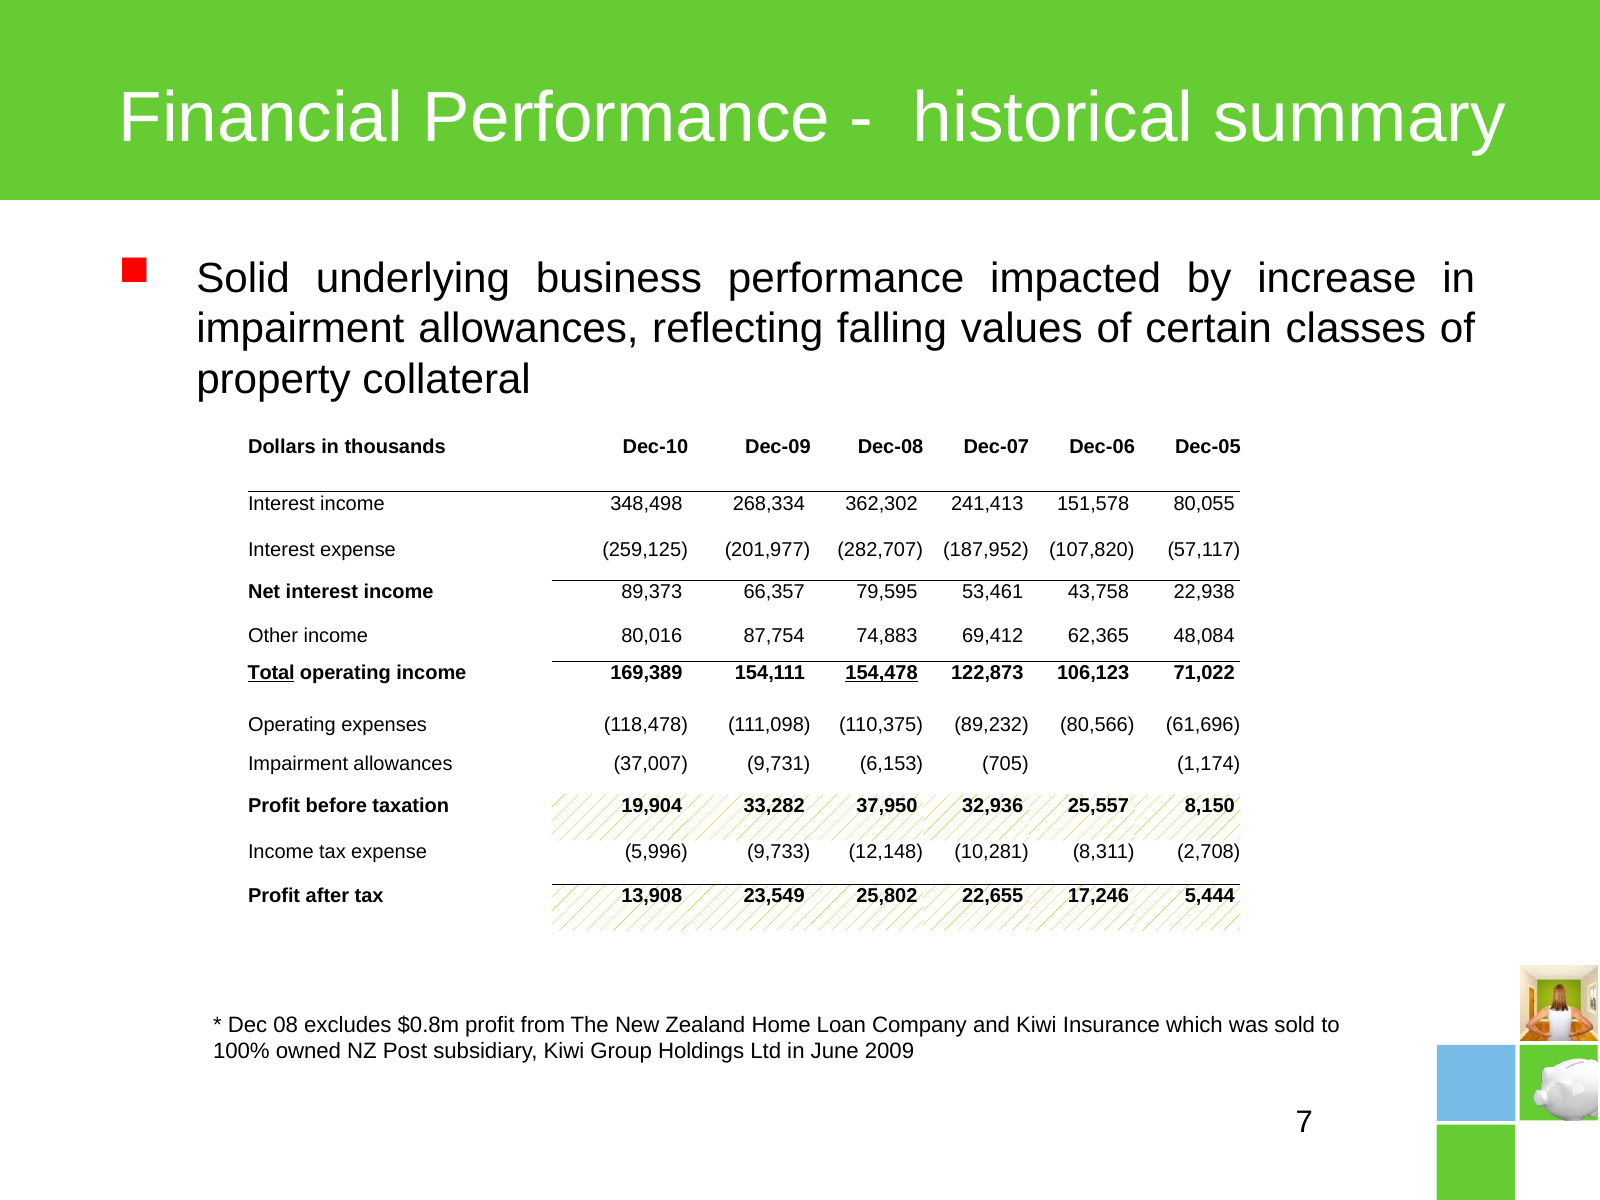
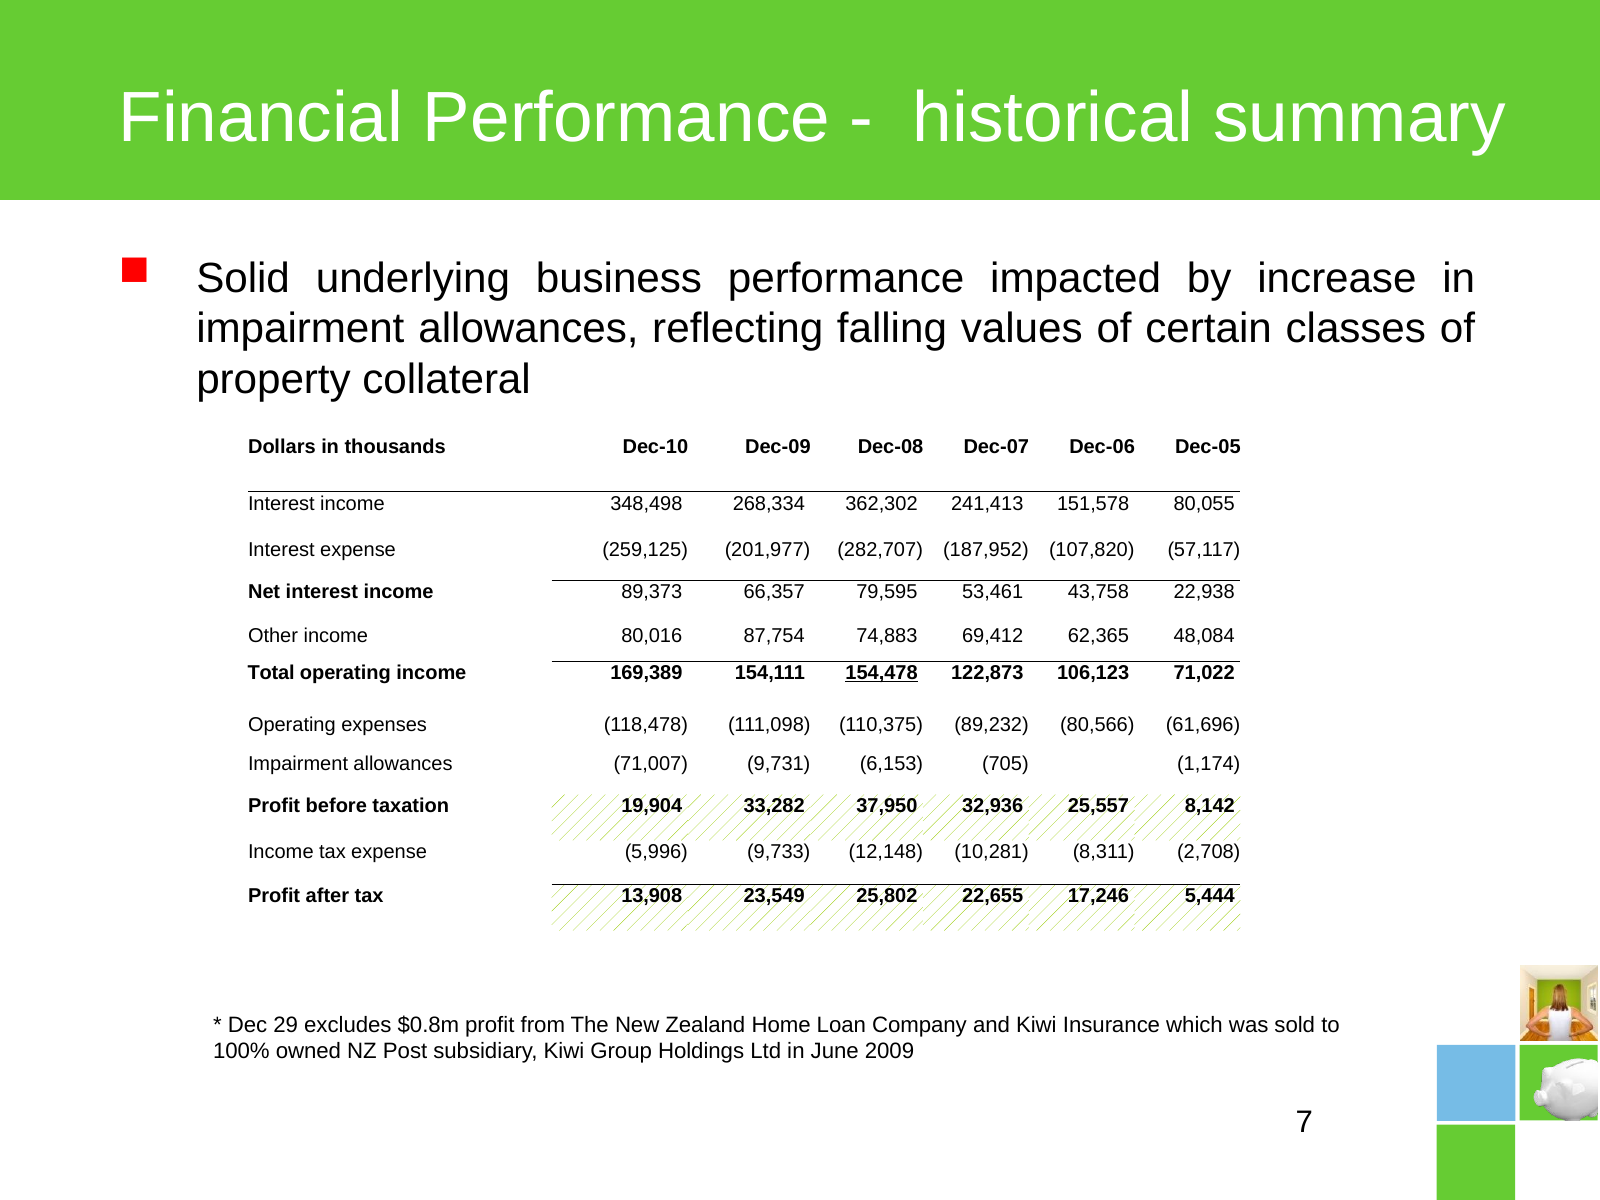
Total underline: present -> none
37,007: 37,007 -> 71,007
8,150: 8,150 -> 8,142
08: 08 -> 29
